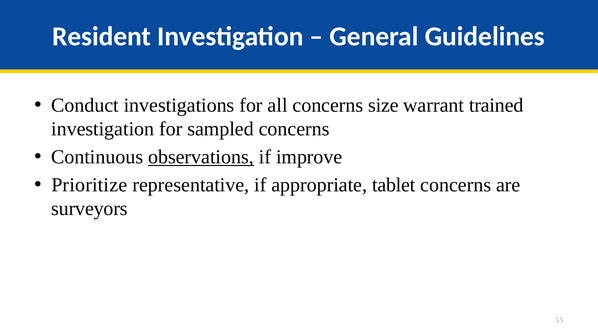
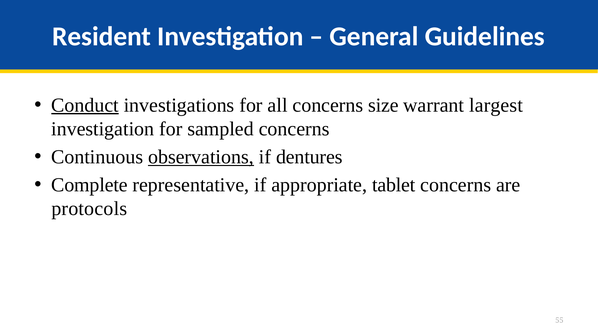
Conduct underline: none -> present
trained: trained -> largest
improve: improve -> dentures
Prioritize: Prioritize -> Complete
surveyors: surveyors -> protocols
